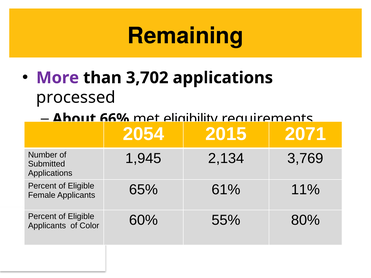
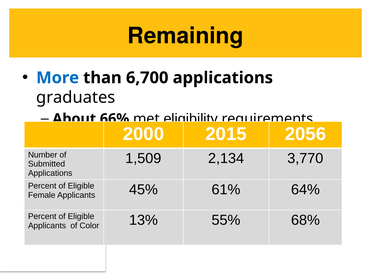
More colour: purple -> blue
3,702: 3,702 -> 6,700
processed: processed -> graduates
2054: 2054 -> 2000
2071: 2071 -> 2056
1,945: 1,945 -> 1,509
3,769: 3,769 -> 3,770
65%: 65% -> 45%
11%: 11% -> 64%
60%: 60% -> 13%
80%: 80% -> 68%
